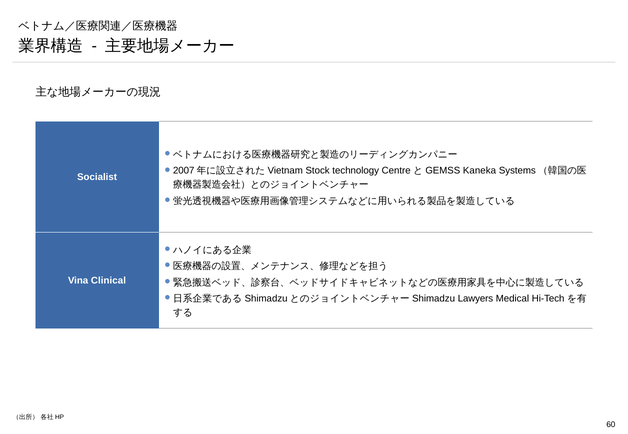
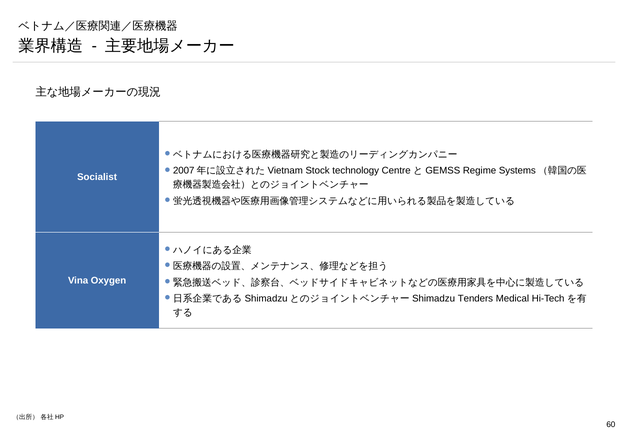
Kaneka: Kaneka -> Regime
Clinical: Clinical -> Oxygen
Lawyers: Lawyers -> Tenders
